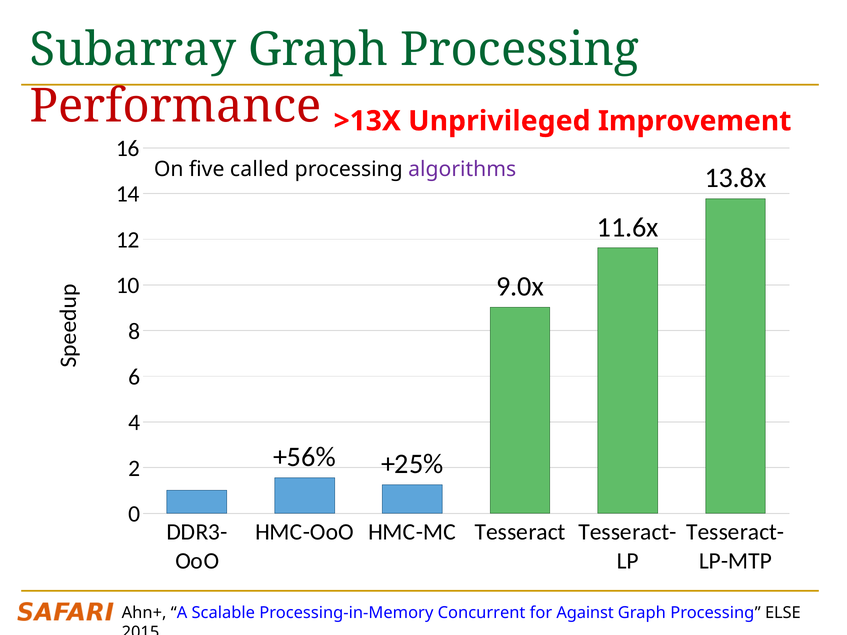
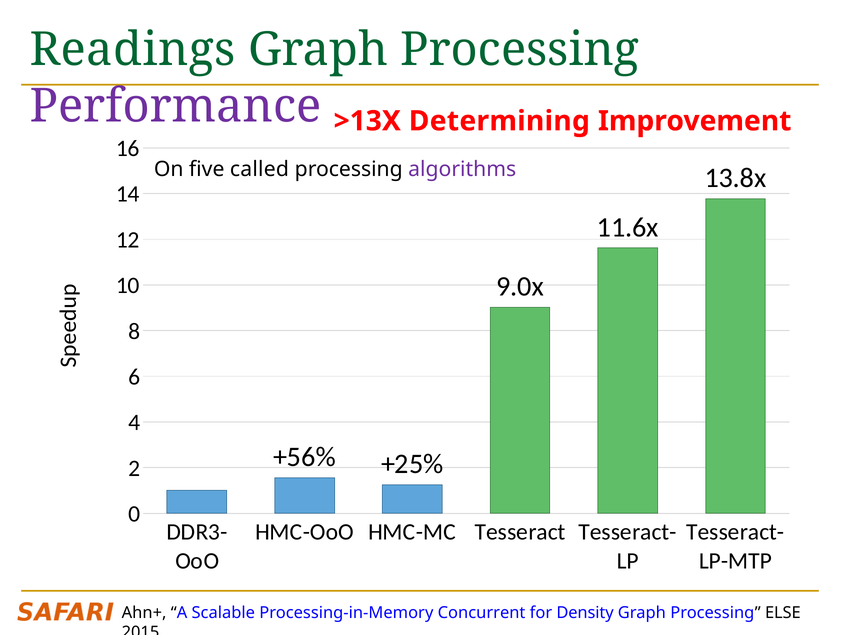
Subarray: Subarray -> Readings
Performance colour: red -> purple
Unprivileged: Unprivileged -> Determining
Against: Against -> Density
